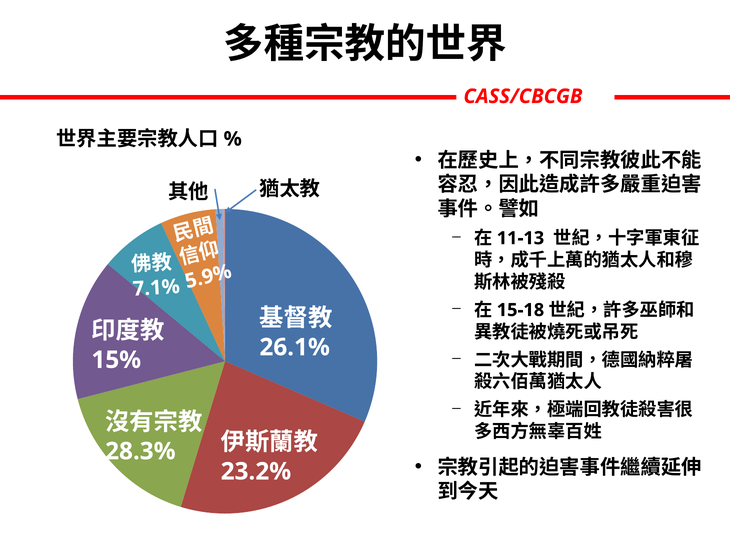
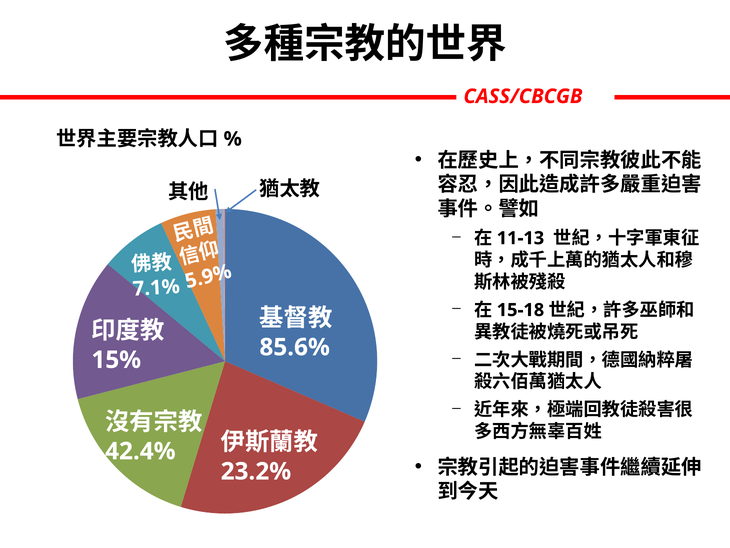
26.1%: 26.1% -> 85.6%
28.3%: 28.3% -> 42.4%
